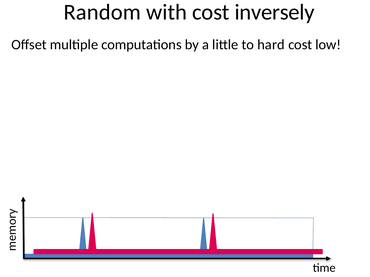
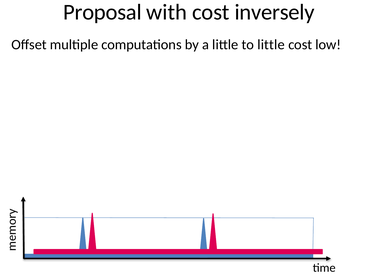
Random: Random -> Proposal
to hard: hard -> little
